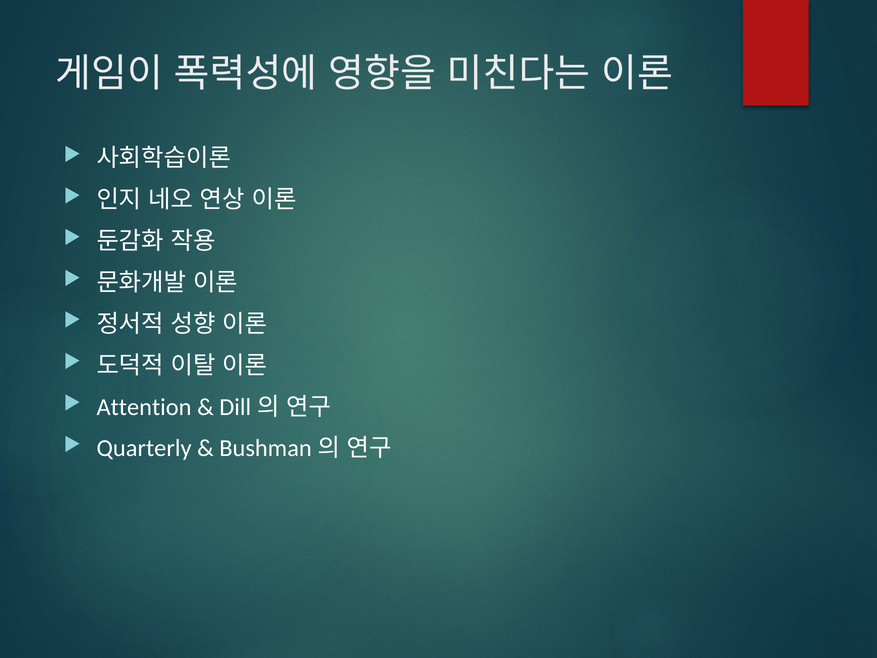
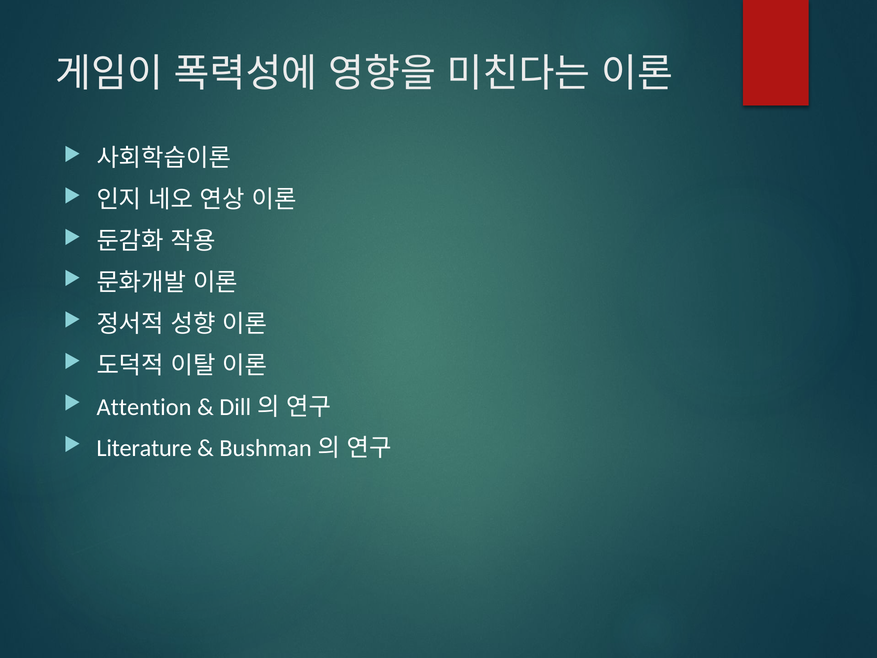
Quarterly: Quarterly -> Literature
